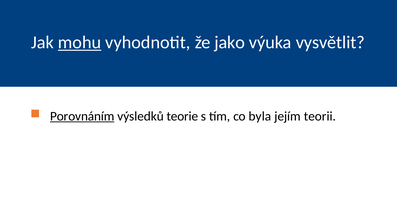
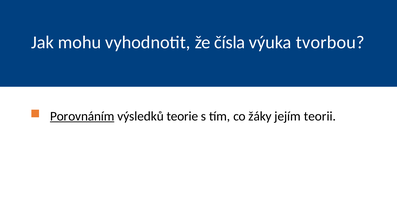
mohu underline: present -> none
jako: jako -> čísla
vysvětlit: vysvětlit -> tvorbou
byla: byla -> žáky
